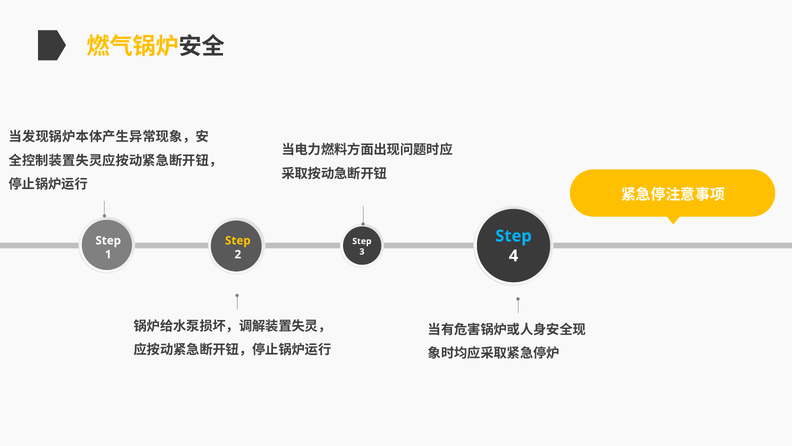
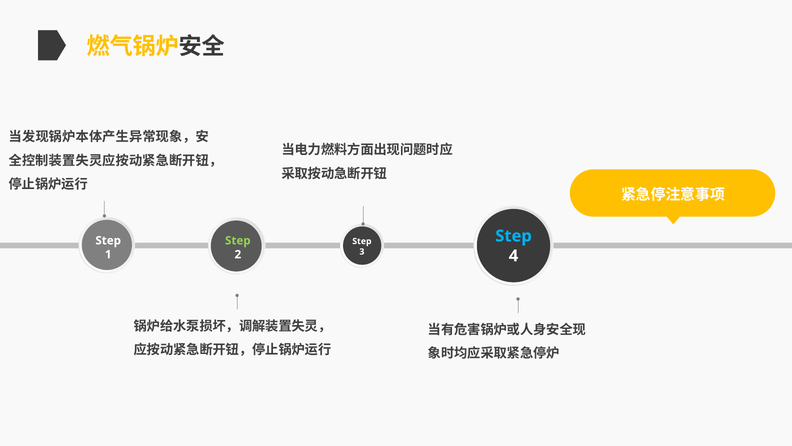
Step at (238, 240) colour: yellow -> light green
